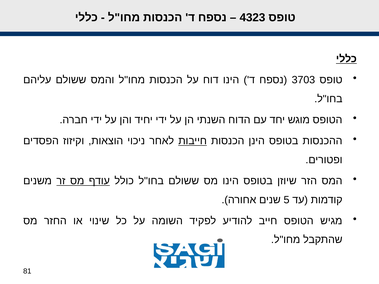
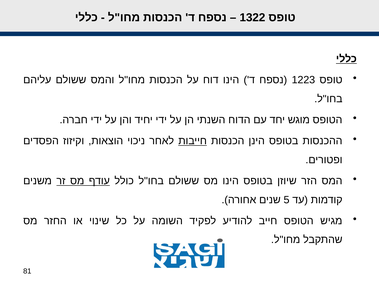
4323: 4323 -> 1322
3703: 3703 -> 1223
